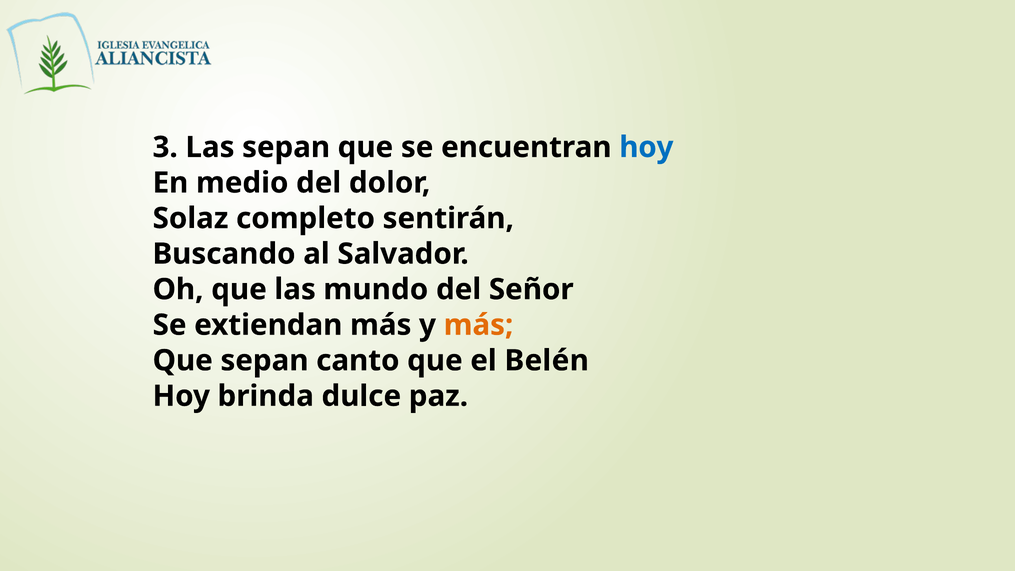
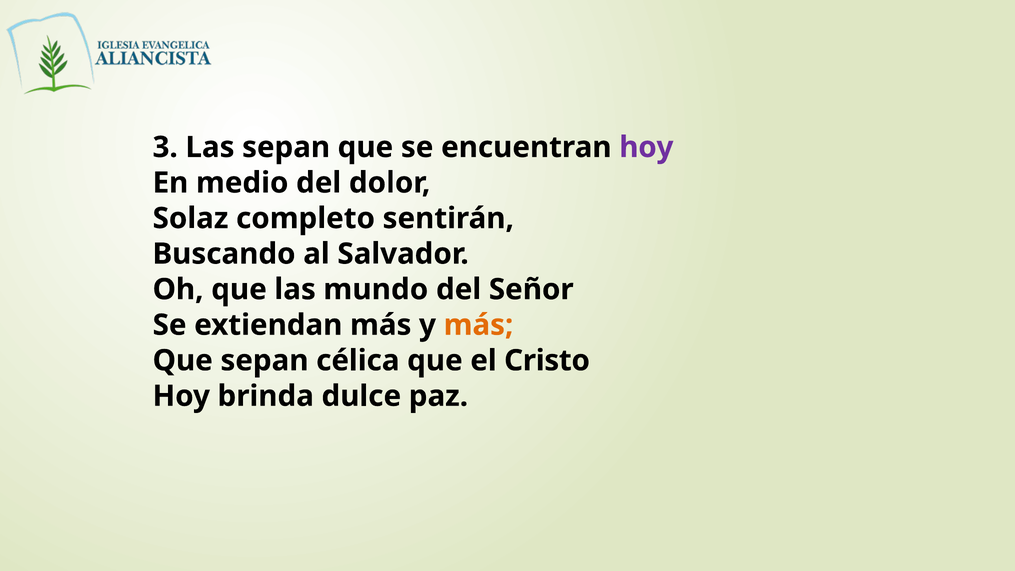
hoy at (646, 147) colour: blue -> purple
canto: canto -> célica
Belén: Belén -> Cristo
